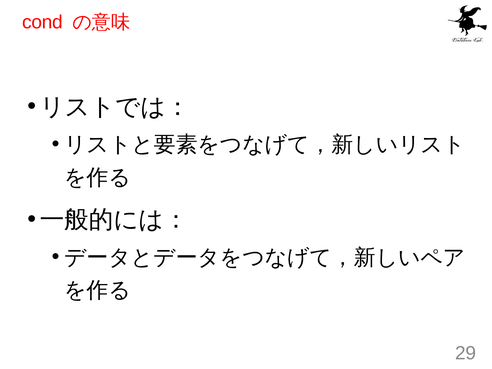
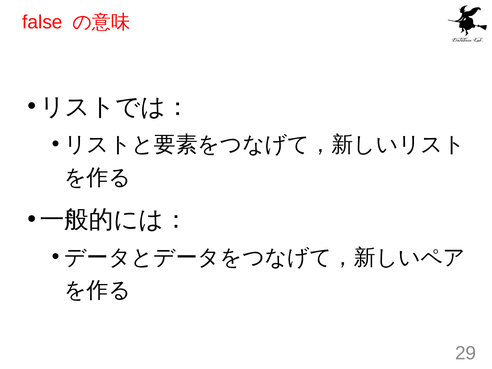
cond: cond -> false
